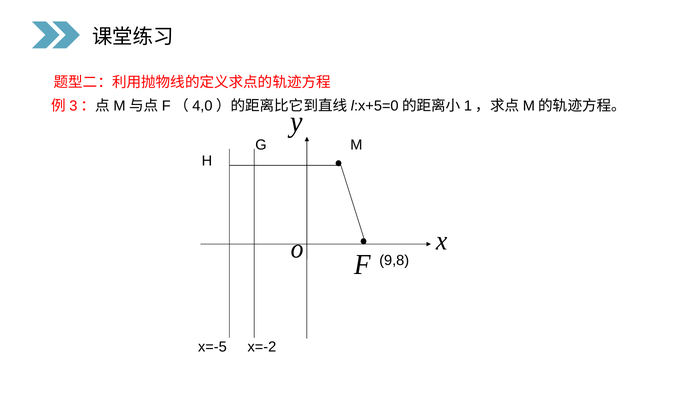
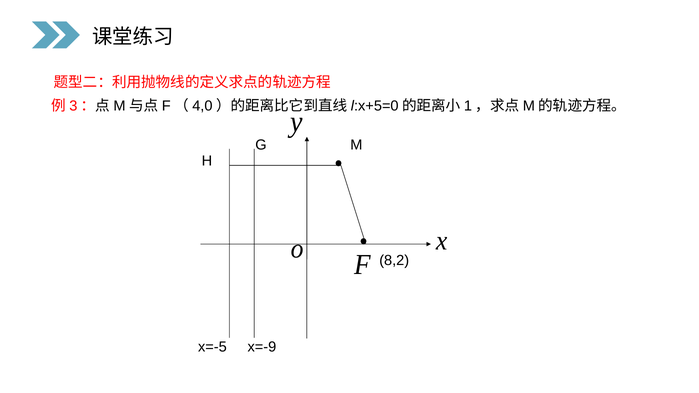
9,8: 9,8 -> 8,2
x=-2: x=-2 -> x=-9
